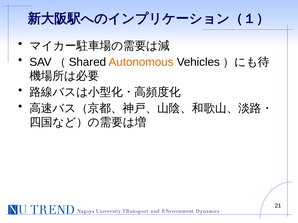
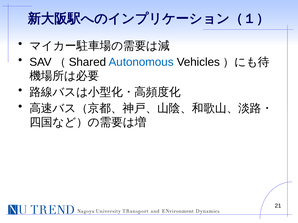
Autonomous colour: orange -> blue
